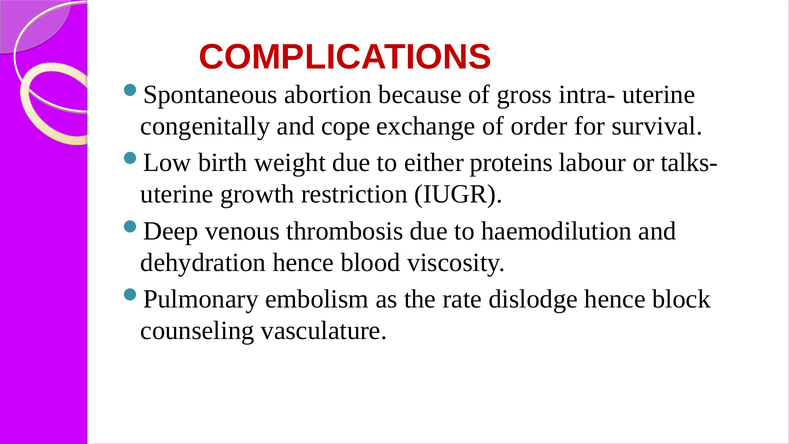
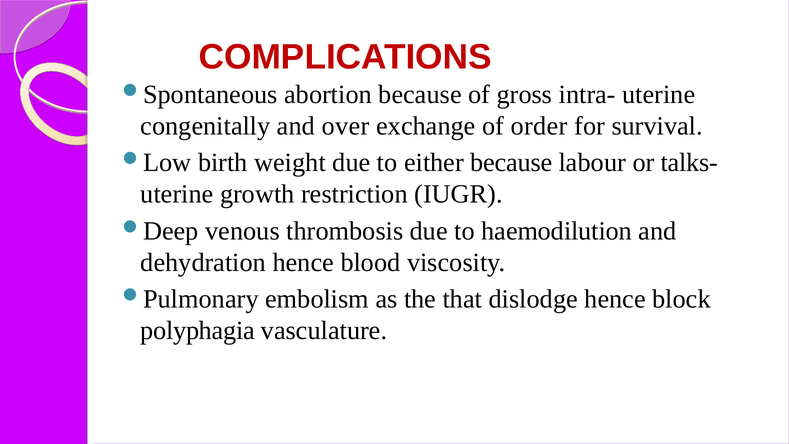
cope: cope -> over
either proteins: proteins -> because
rate: rate -> that
counseling: counseling -> polyphagia
